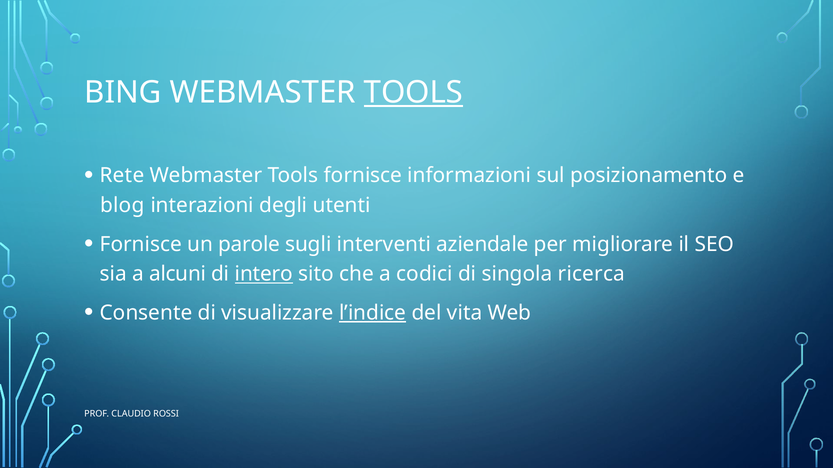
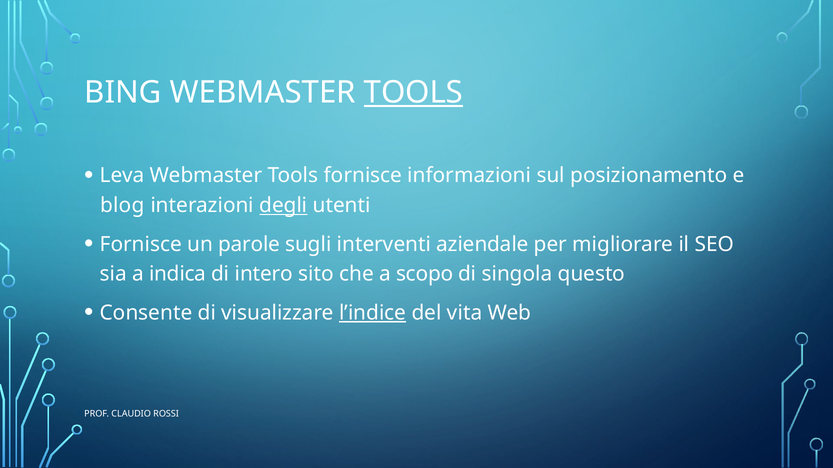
Rete: Rete -> Leva
degli underline: none -> present
alcuni: alcuni -> indica
intero underline: present -> none
codici: codici -> scopo
ricerca: ricerca -> questo
